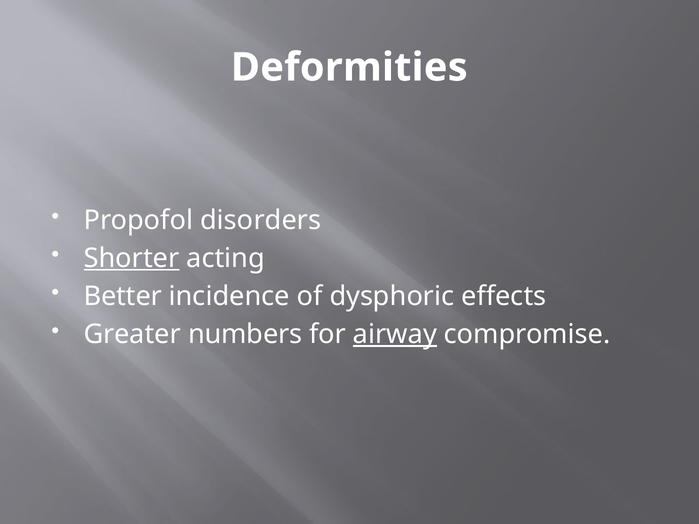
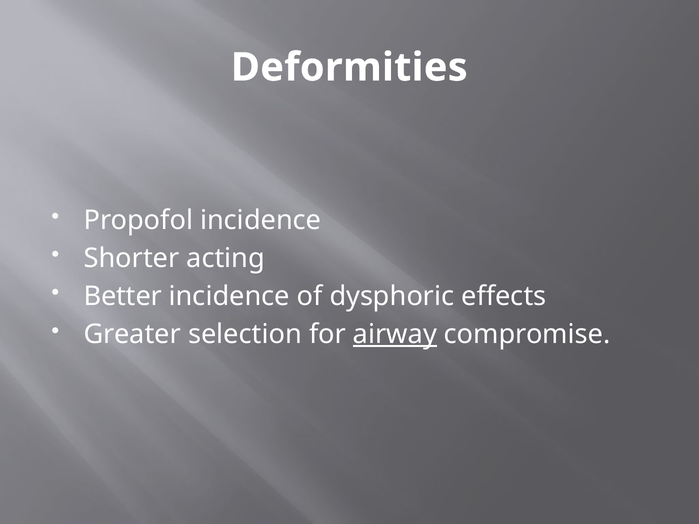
Propofol disorders: disorders -> incidence
Shorter underline: present -> none
numbers: numbers -> selection
